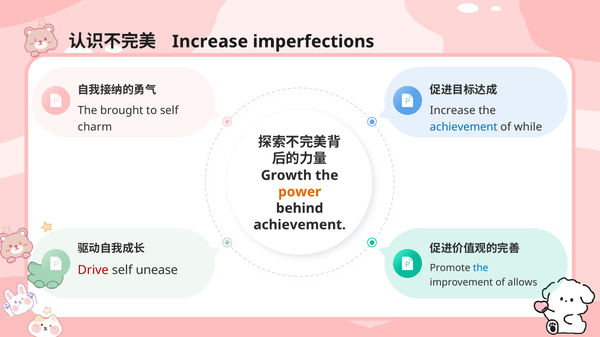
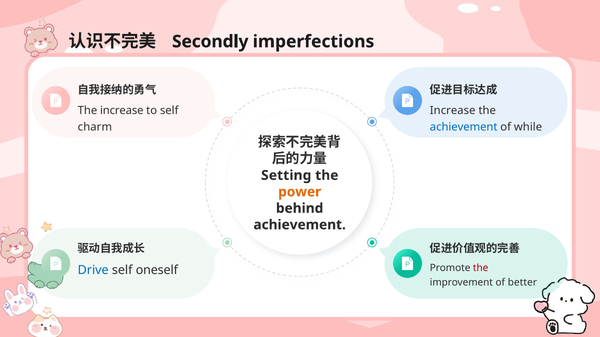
Increase at (210, 42): Increase -> Secondly
The brought: brought -> increase
Growth: Growth -> Setting
the at (481, 268) colour: blue -> red
Drive colour: red -> blue
unease: unease -> oneself
allows: allows -> better
